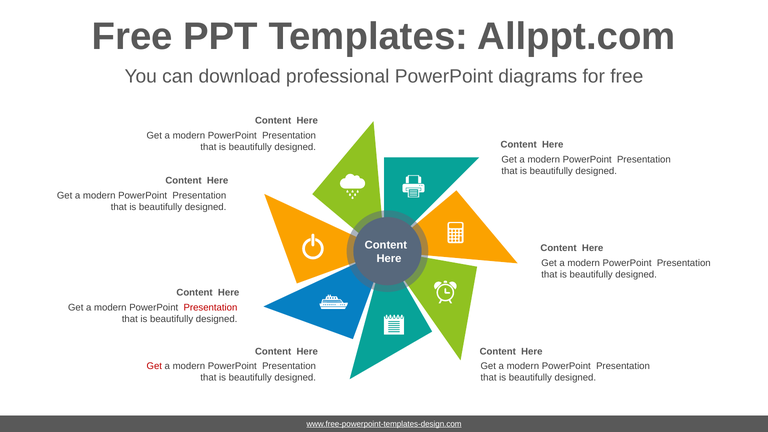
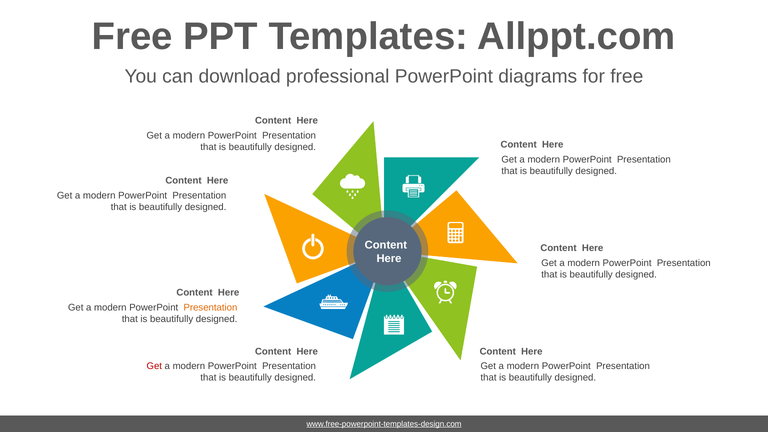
Presentation at (210, 308) colour: red -> orange
